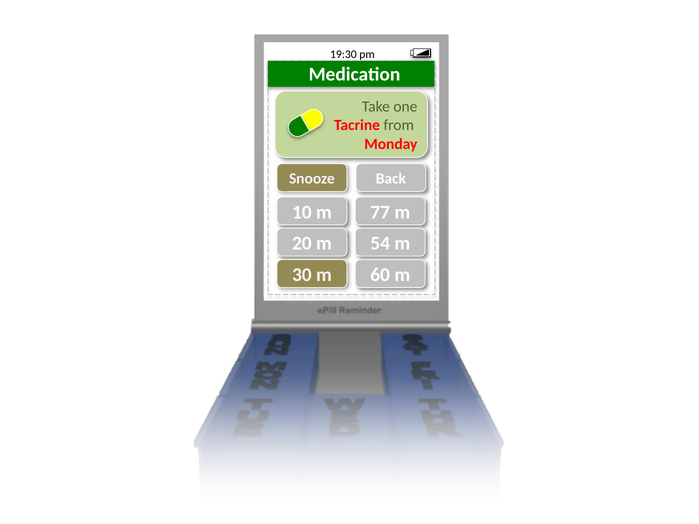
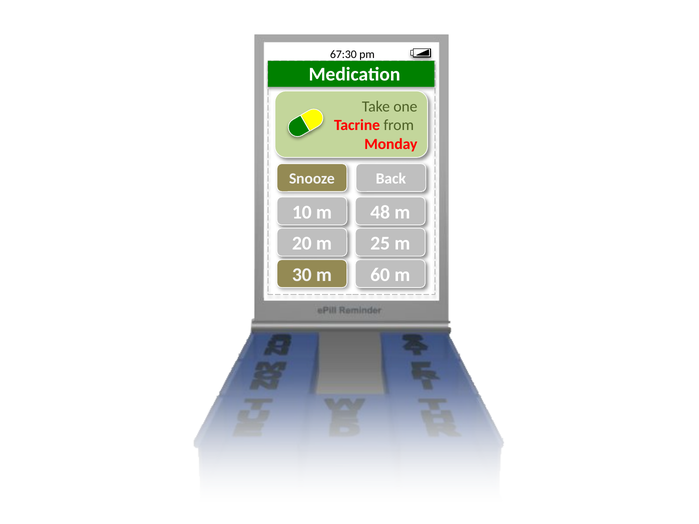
19:30: 19:30 -> 67:30
77: 77 -> 48
54: 54 -> 25
